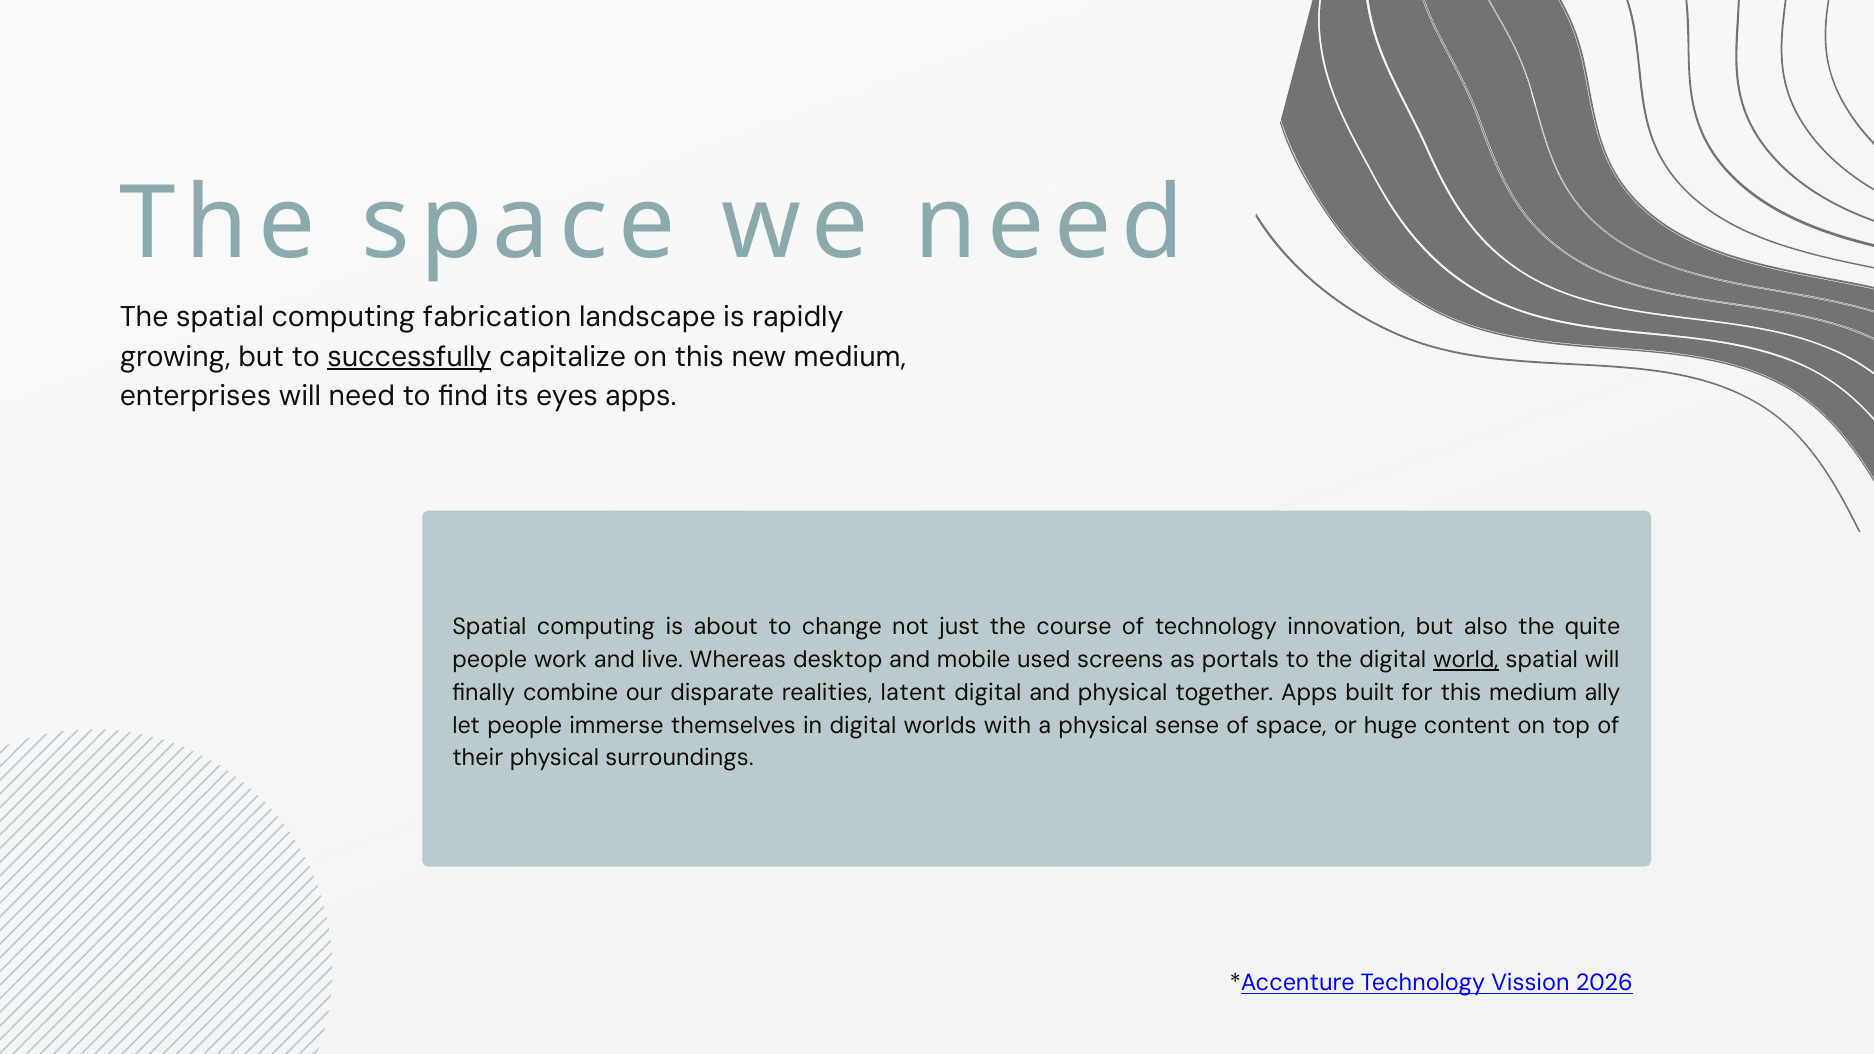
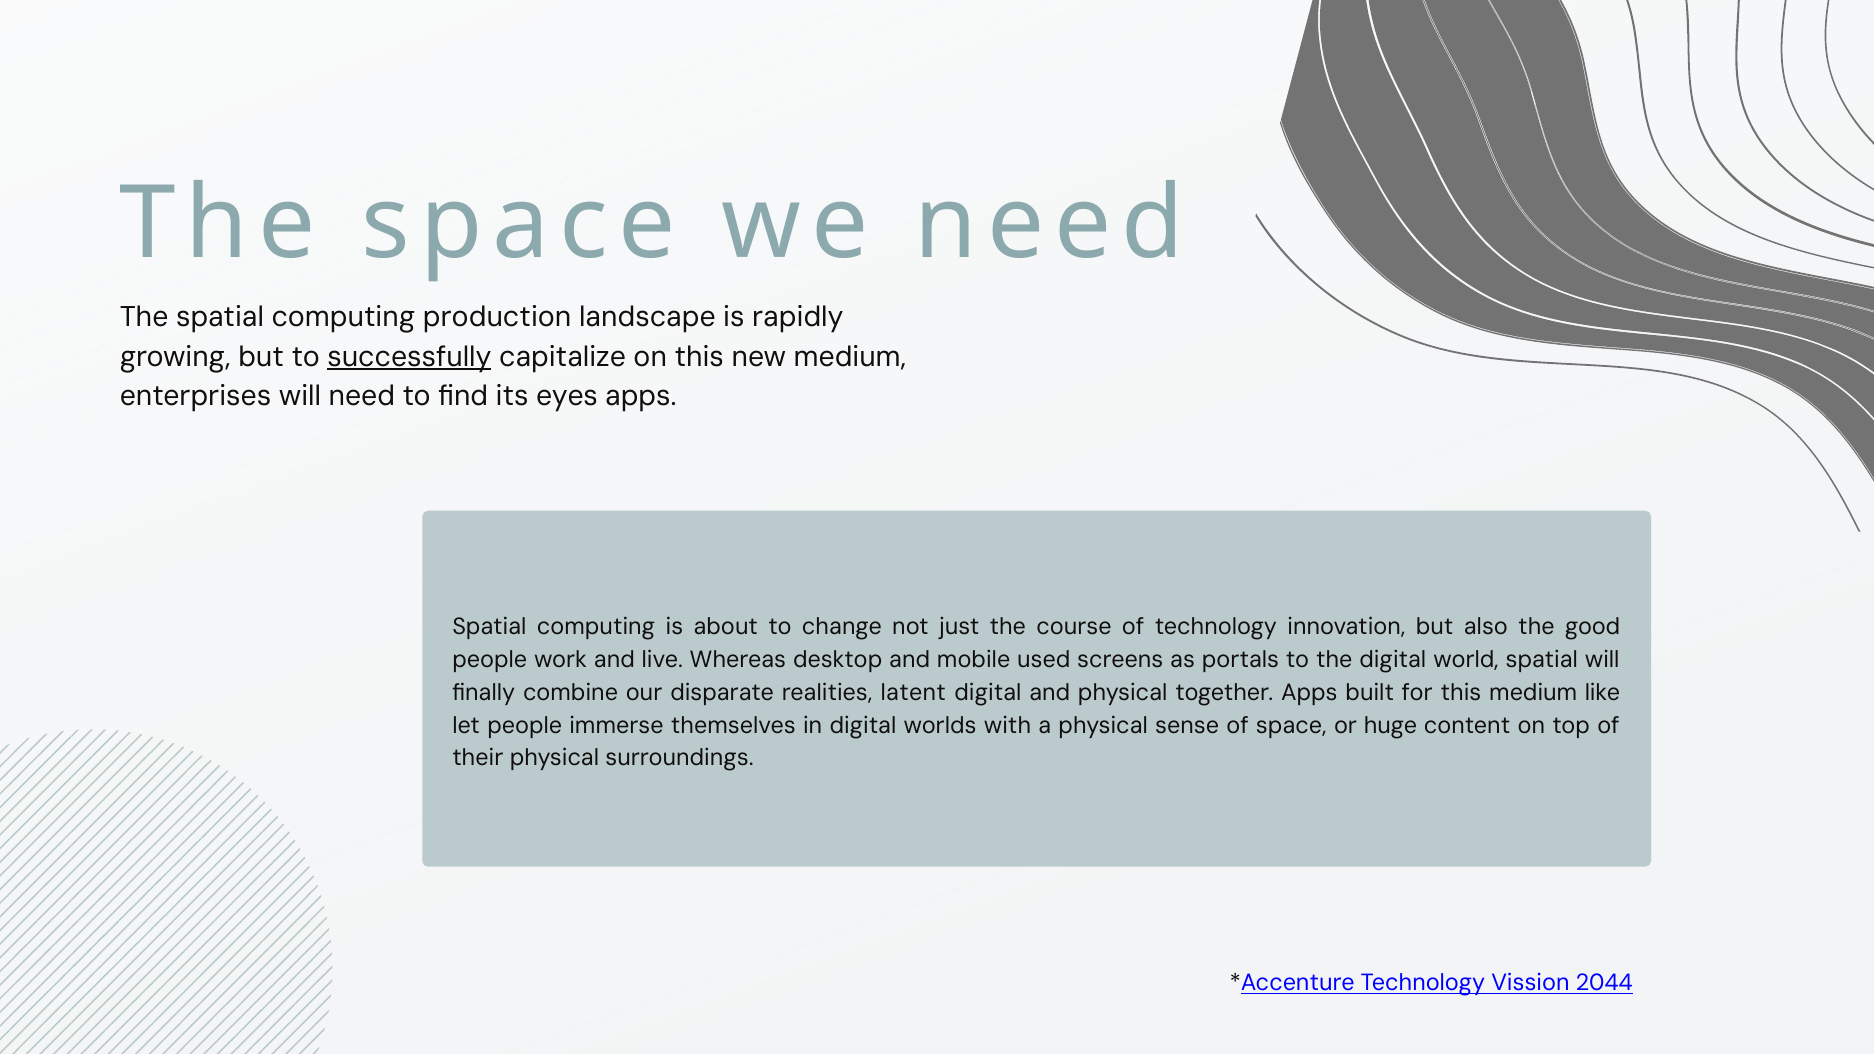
fabrication: fabrication -> production
quite: quite -> good
world underline: present -> none
ally: ally -> like
2026: 2026 -> 2044
